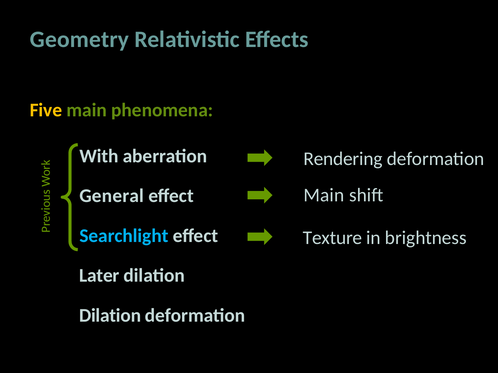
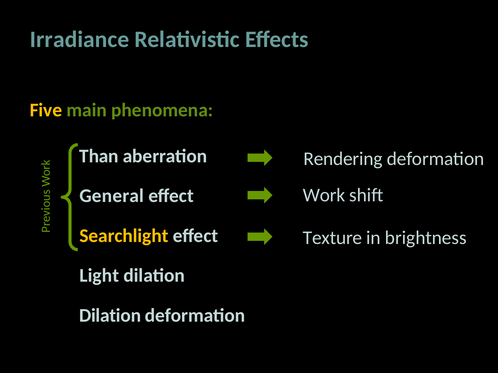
Geometry: Geometry -> Irradiance
With: With -> Than
Main at (324, 195): Main -> Work
Searchlight colour: light blue -> yellow
Later: Later -> Light
